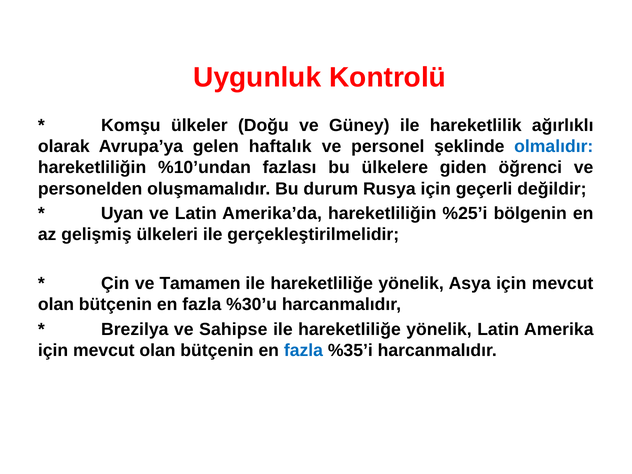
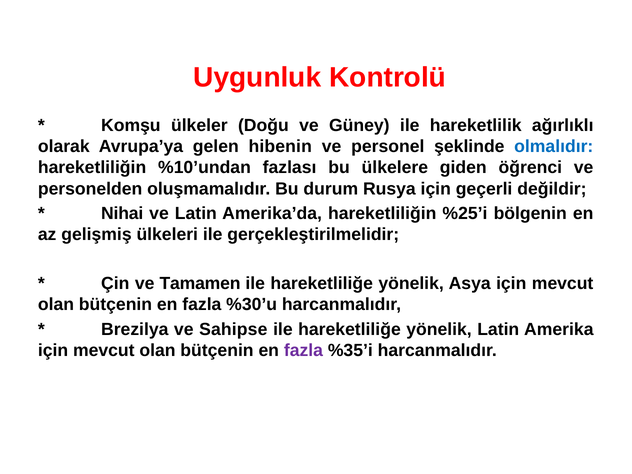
haftalık: haftalık -> hibenin
Uyan: Uyan -> Nihai
fazla at (303, 350) colour: blue -> purple
